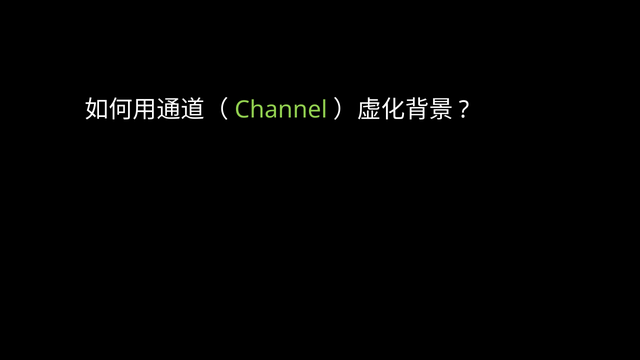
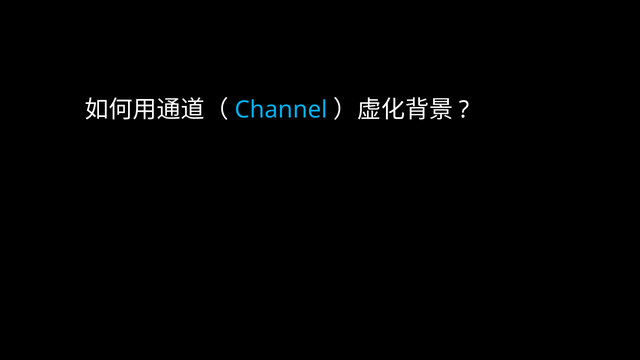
Channel at (281, 110) colour: light green -> light blue
